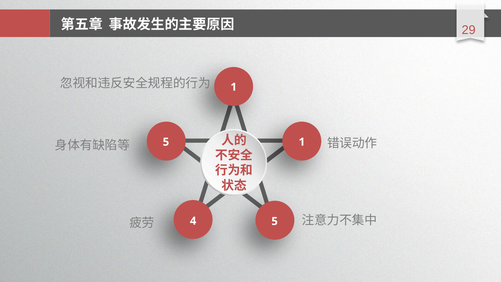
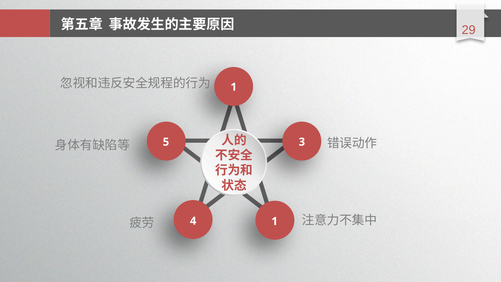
5 1: 1 -> 3
4 5: 5 -> 1
